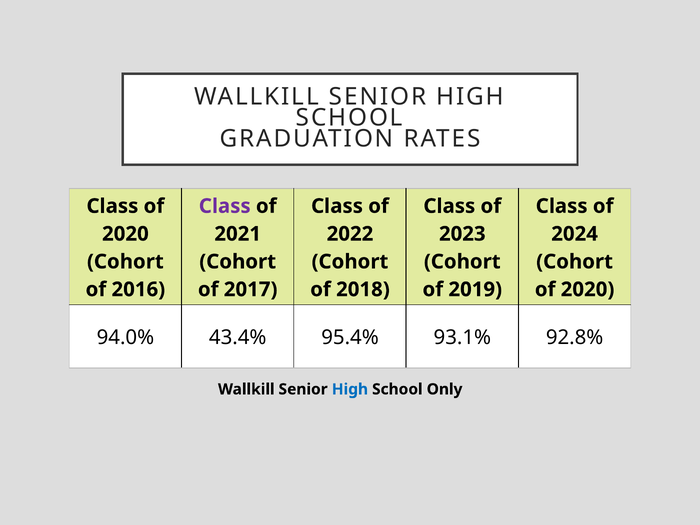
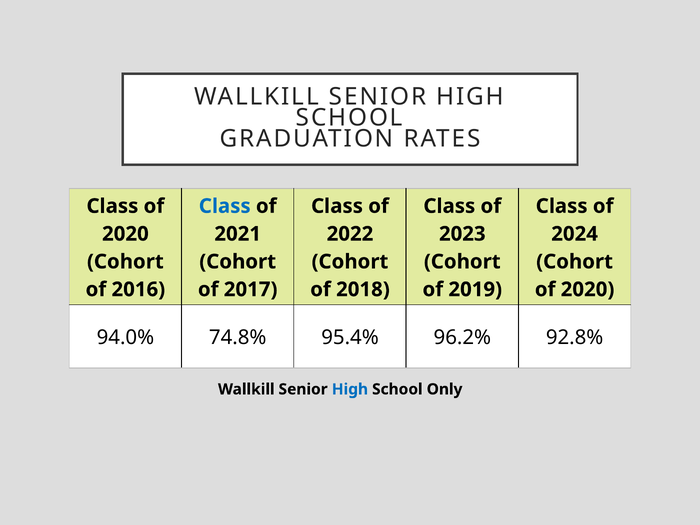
Class at (225, 206) colour: purple -> blue
43.4%: 43.4% -> 74.8%
93.1%: 93.1% -> 96.2%
